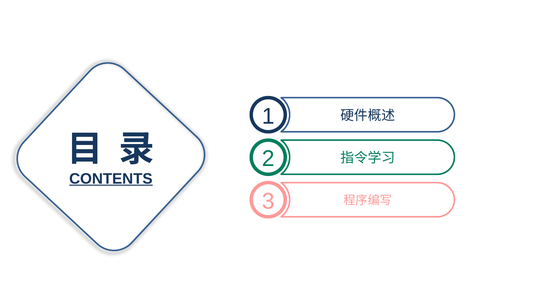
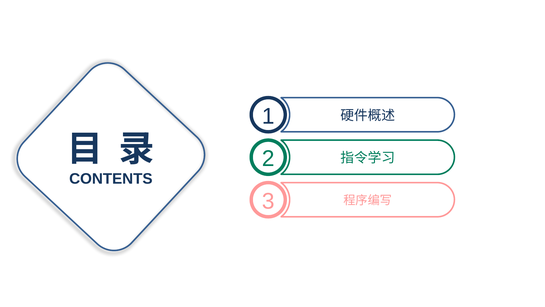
CONTENTS underline: present -> none
